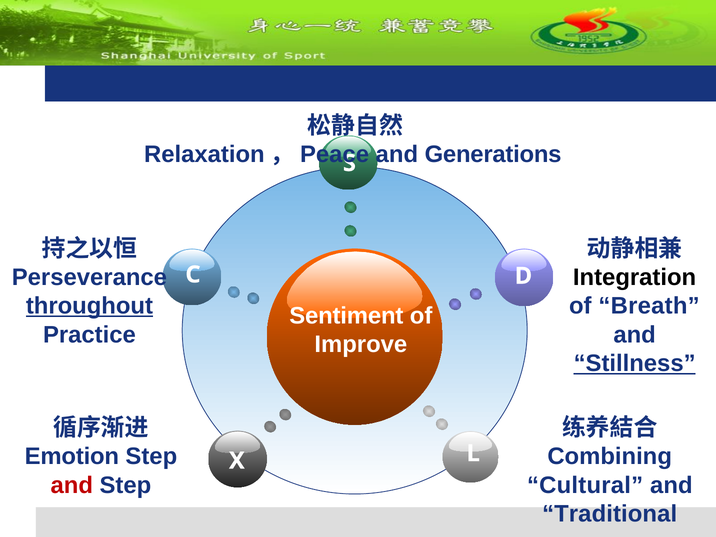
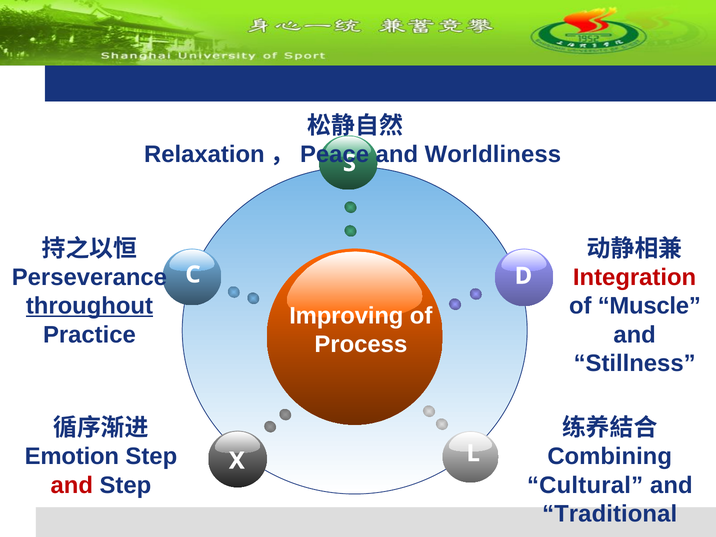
Generations: Generations -> Worldliness
Integration colour: black -> red
Breath: Breath -> Muscle
Sentiment: Sentiment -> Improving
Improve: Improve -> Process
Stillness underline: present -> none
